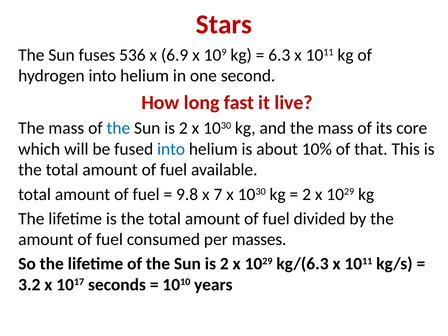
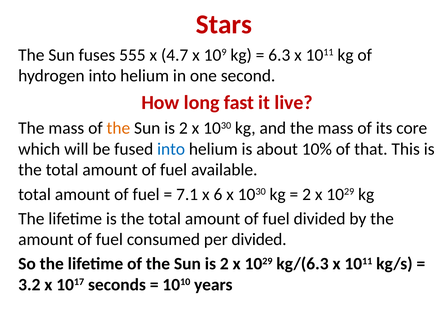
536: 536 -> 555
6.9: 6.9 -> 4.7
the at (118, 128) colour: blue -> orange
9.8: 9.8 -> 7.1
7: 7 -> 6
per masses: masses -> divided
